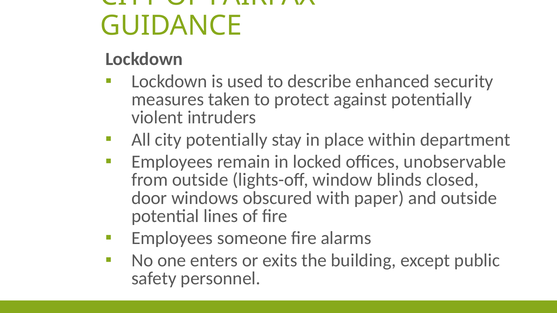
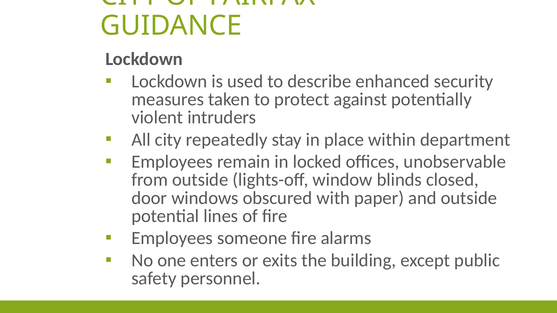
city potentially: potentially -> repeatedly
